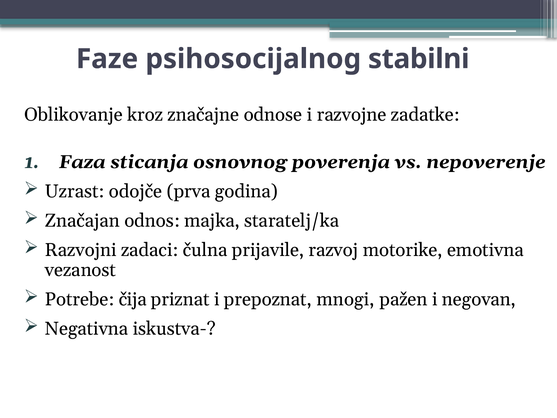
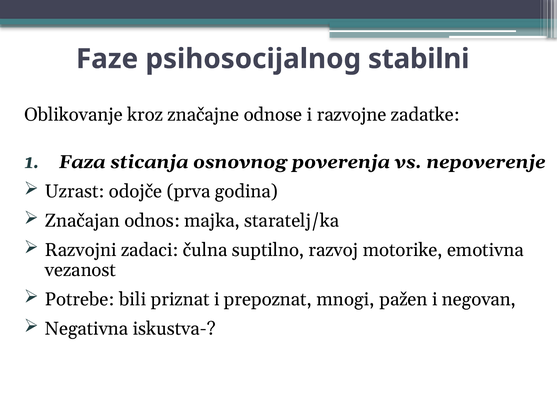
prijavile: prijavile -> suptilno
čija: čija -> bili
